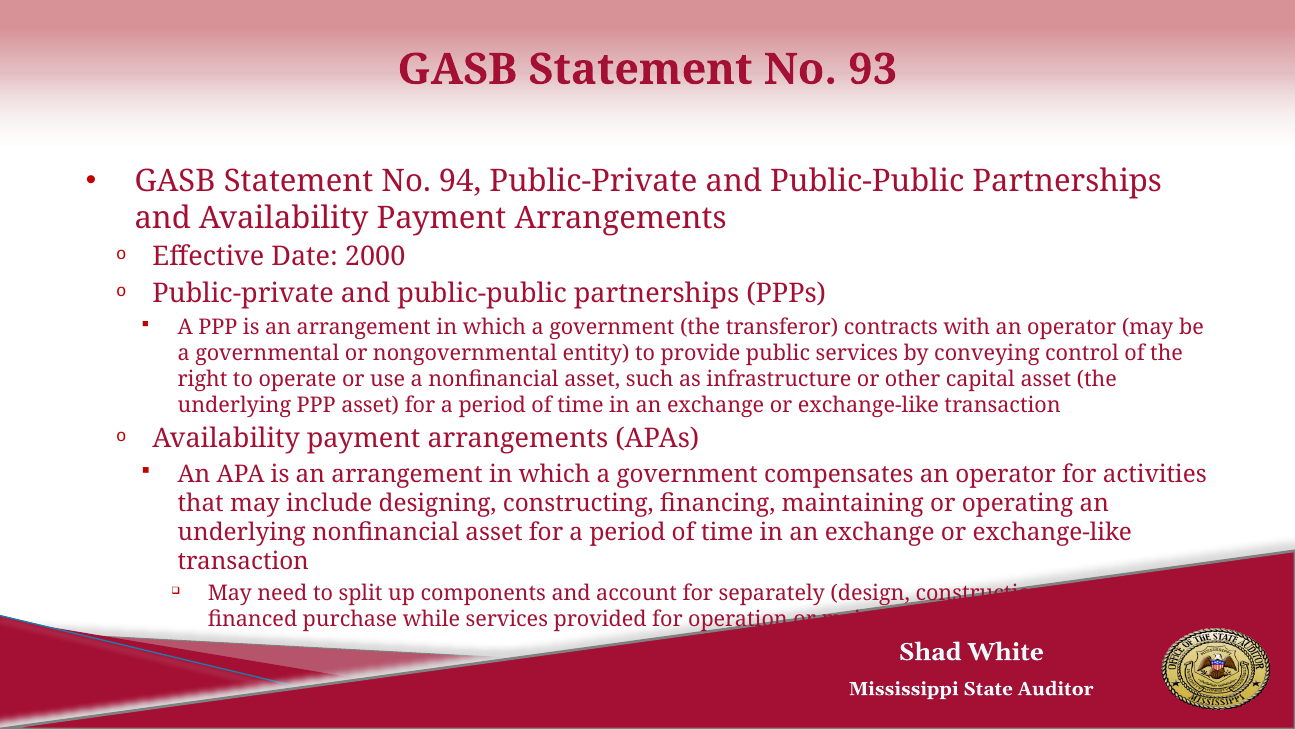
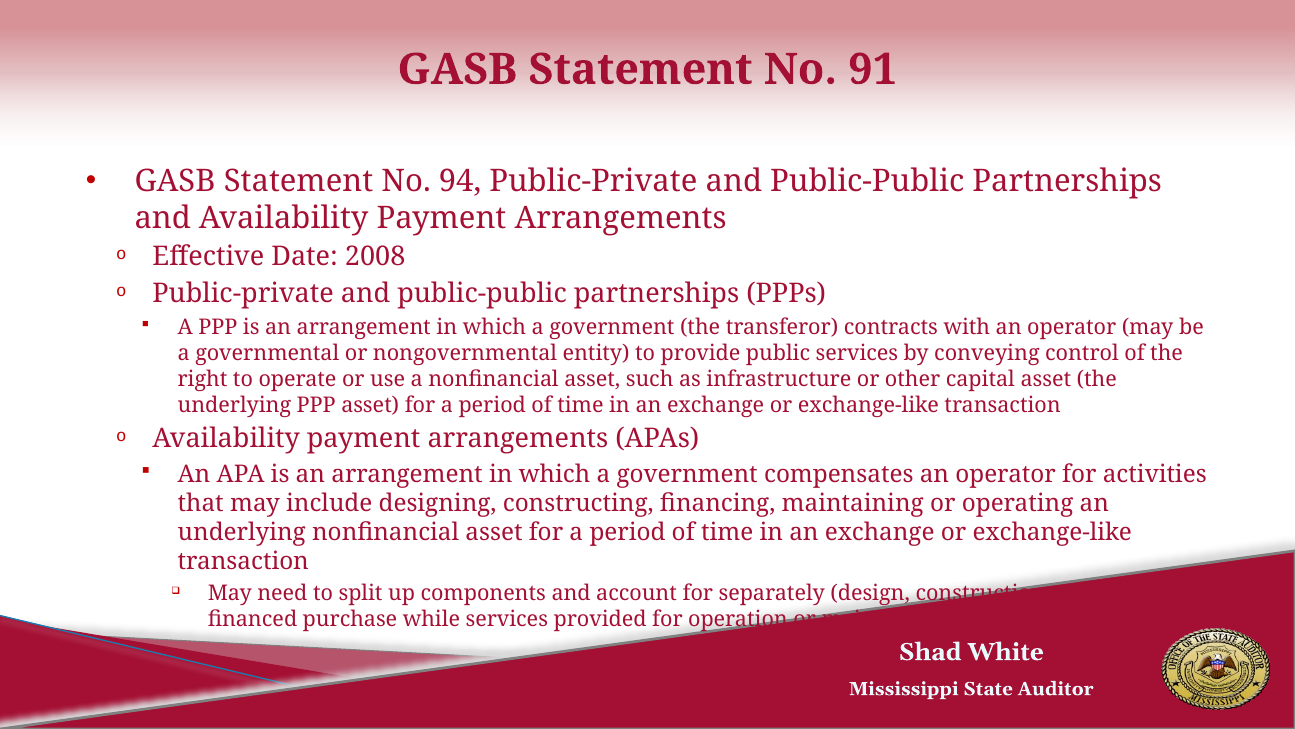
93: 93 -> 91
2000: 2000 -> 2008
